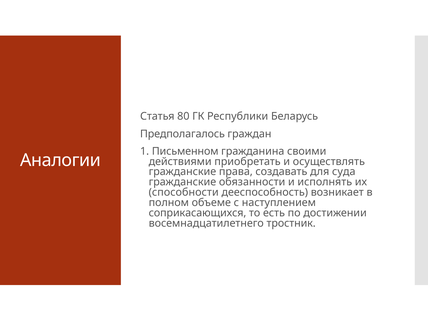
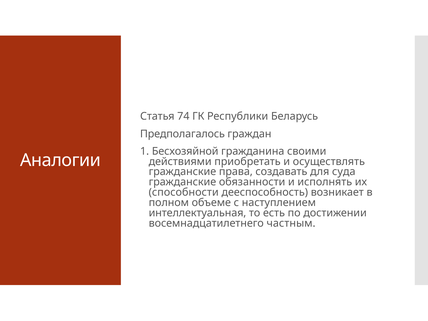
80: 80 -> 74
Письменном: Письменном -> Бесхозяйной
соприкасающихся: соприкасающихся -> интеллектуальная
тростник: тростник -> частным
